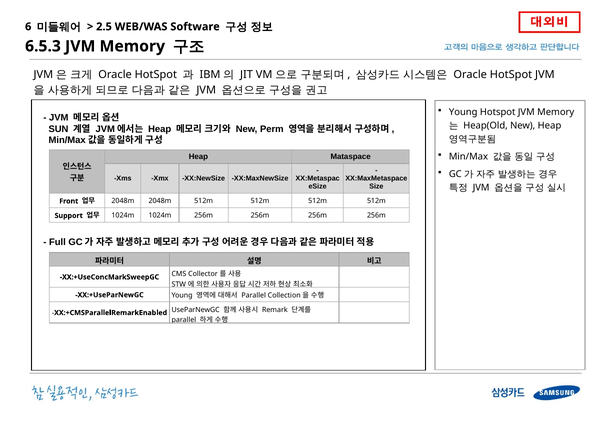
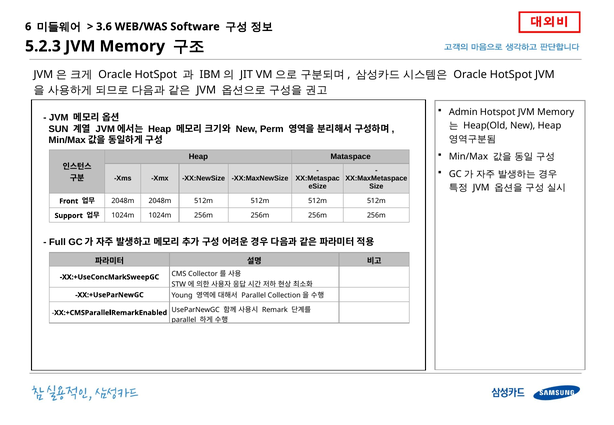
2.5: 2.5 -> 3.6
6.5.3: 6.5.3 -> 5.2.3
Young at (463, 112): Young -> Admin
